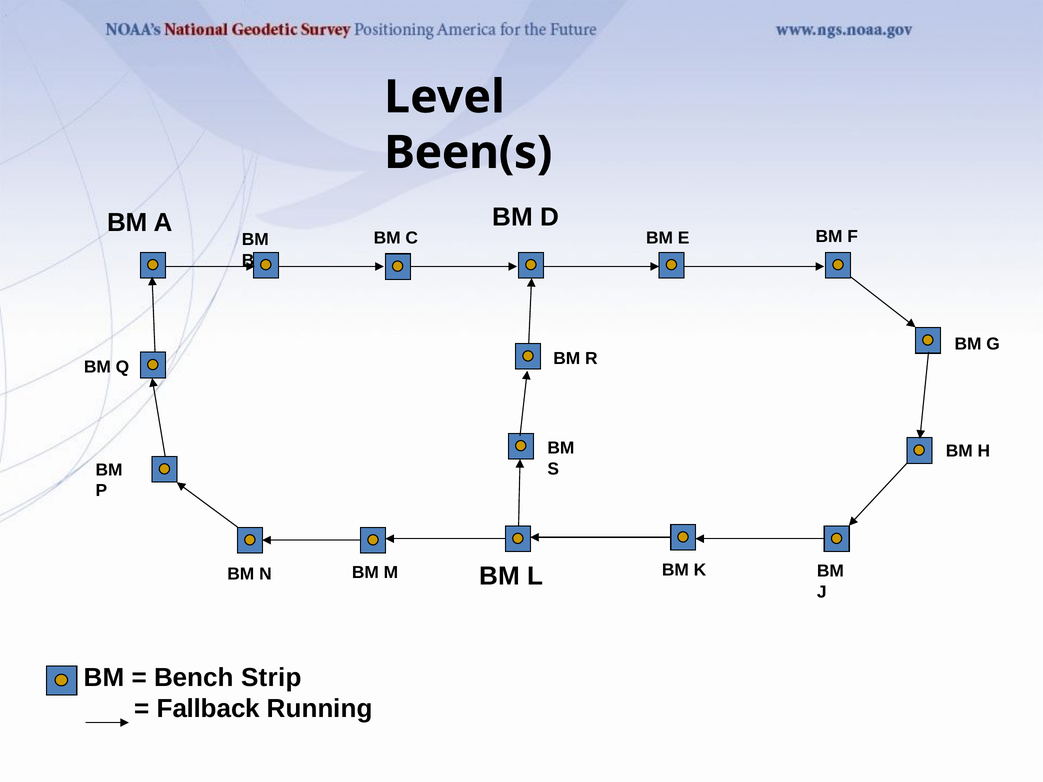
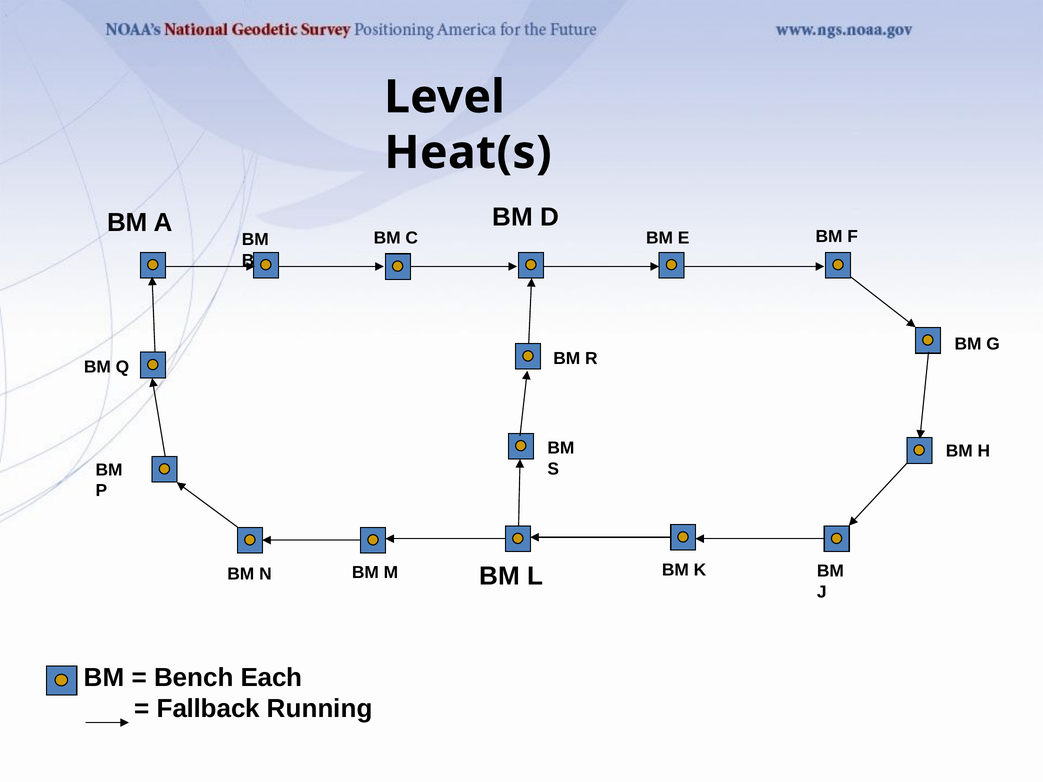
Been(s: Been(s -> Heat(s
Strip: Strip -> Each
